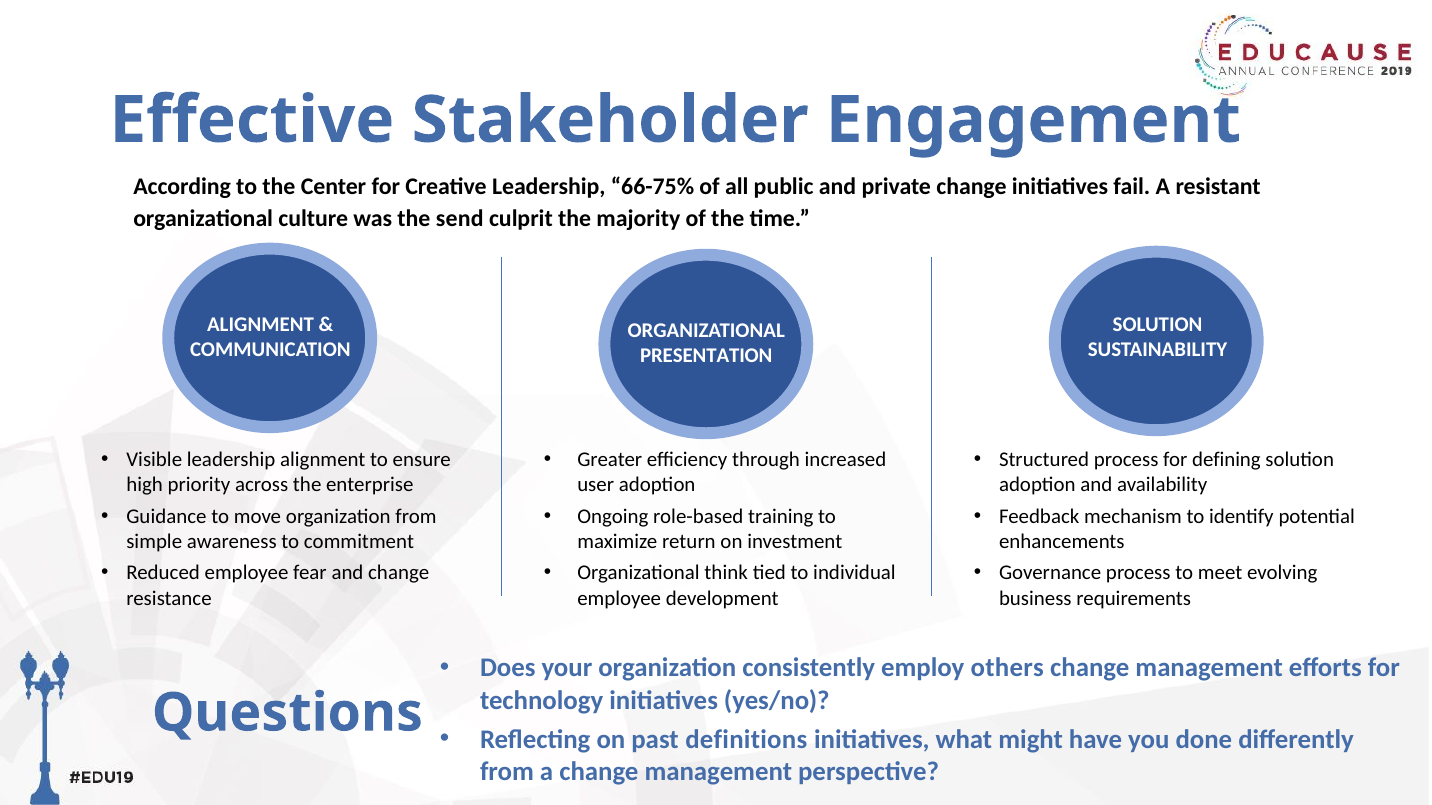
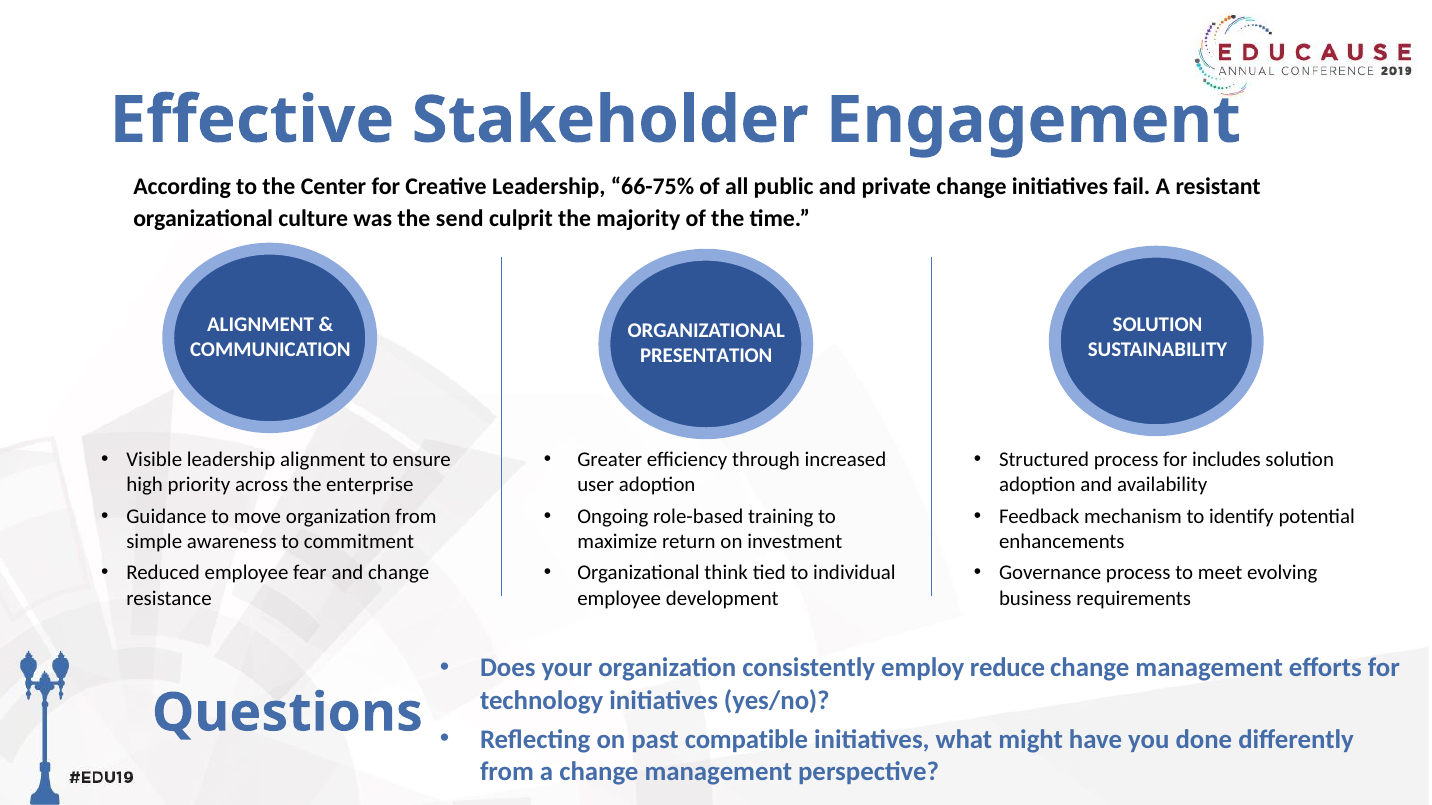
defining: defining -> includes
others: others -> reduce
definitions: definitions -> compatible
